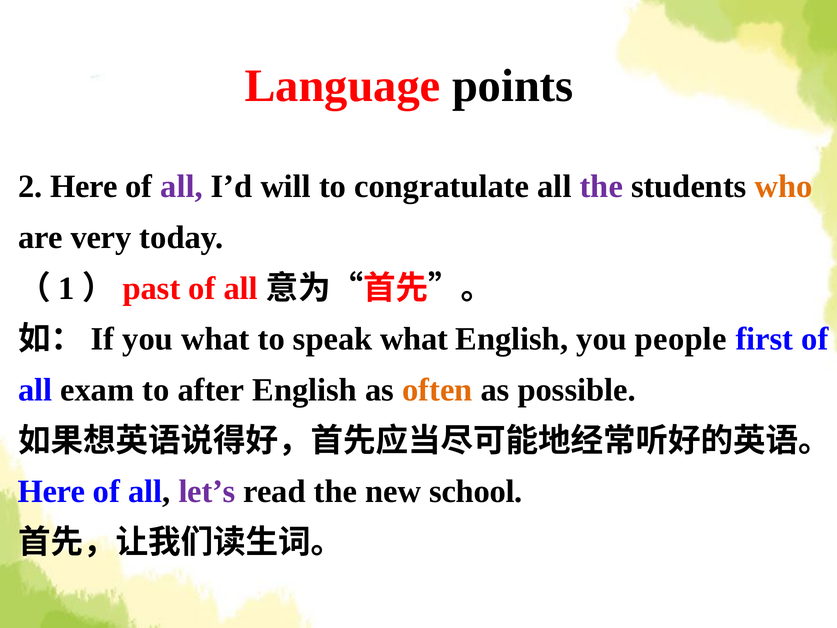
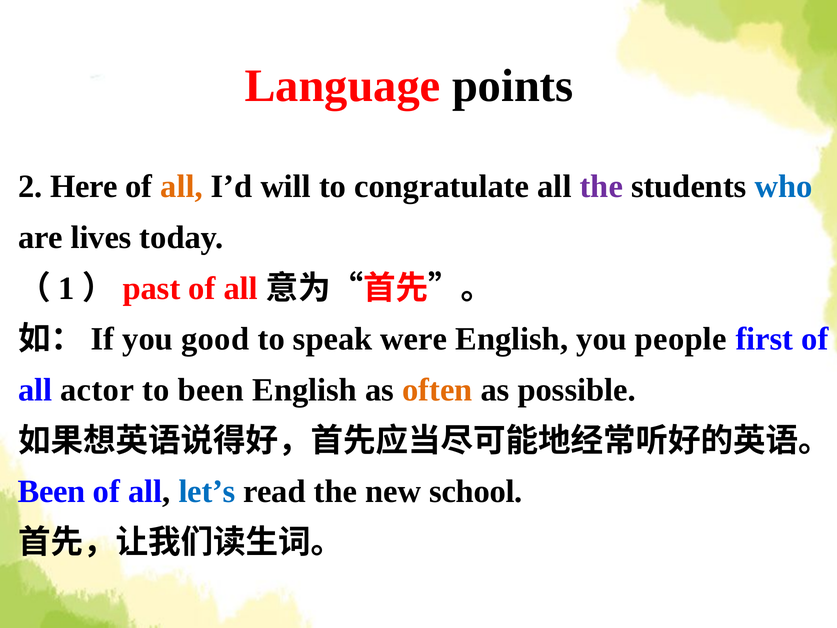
all at (182, 187) colour: purple -> orange
who colour: orange -> blue
very: very -> lives
you what: what -> good
speak what: what -> were
exam: exam -> actor
to after: after -> been
Here at (52, 491): Here -> Been
let’s colour: purple -> blue
